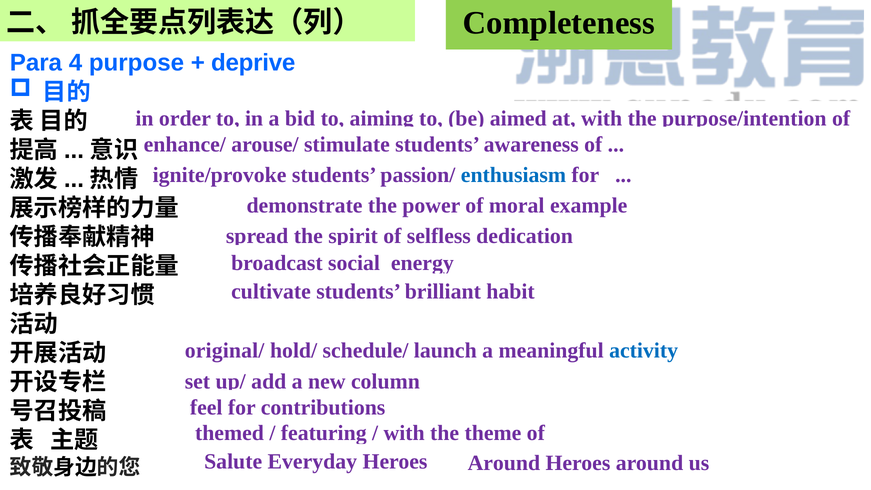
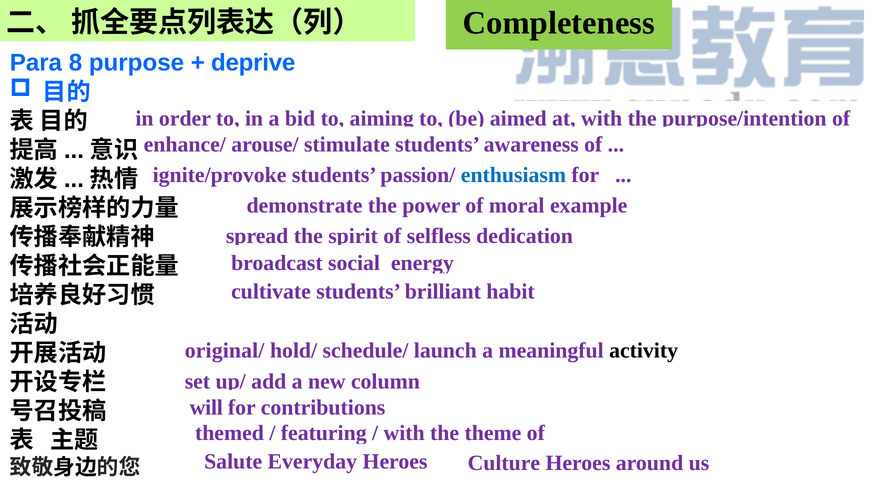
4: 4 -> 8
activity colour: blue -> black
feel: feel -> will
Everyday Heroes Around: Around -> Culture
